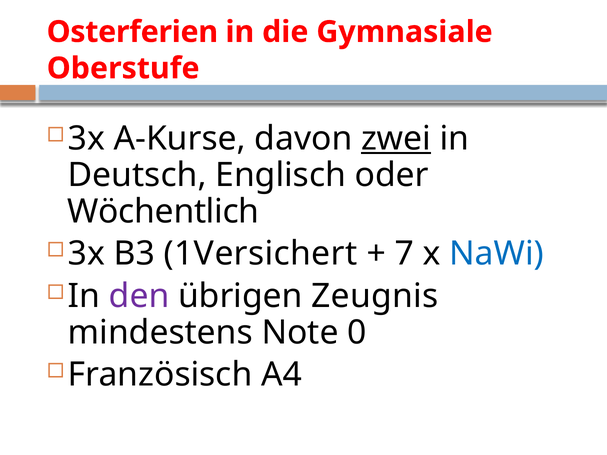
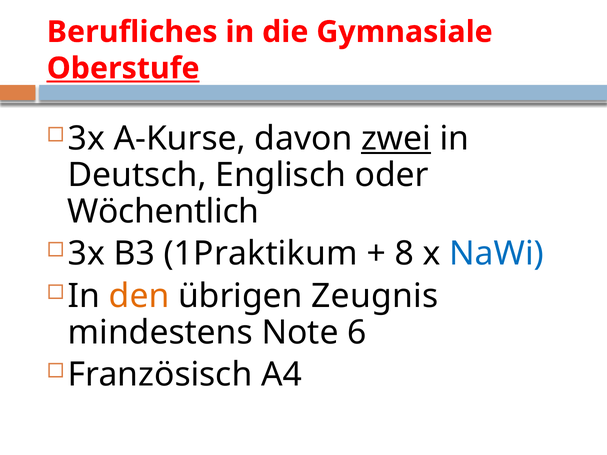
Osterferien: Osterferien -> Berufliches
Oberstufe underline: none -> present
1Versichert: 1Versichert -> 1Praktikum
7: 7 -> 8
den colour: purple -> orange
0: 0 -> 6
